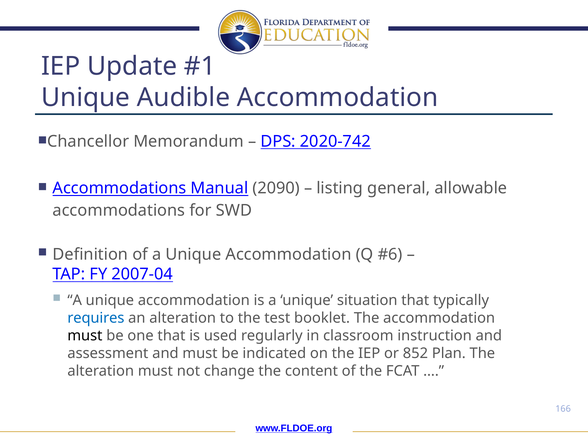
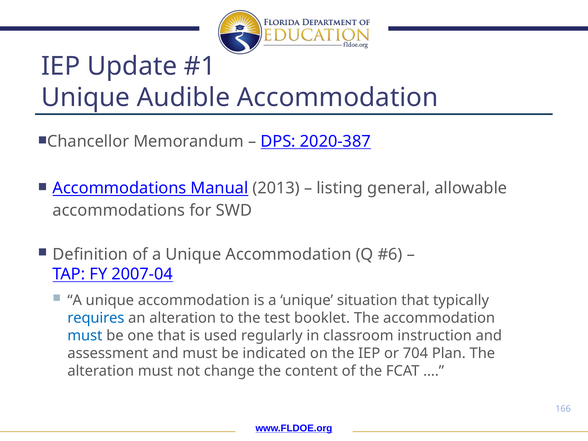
2020-742: 2020-742 -> 2020-387
2090: 2090 -> 2013
must at (85, 336) colour: black -> blue
852: 852 -> 704
